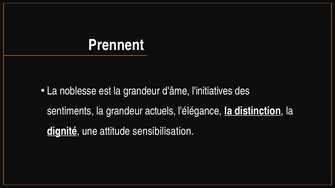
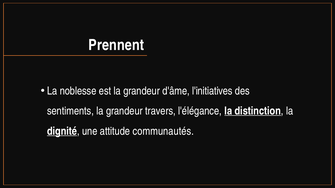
actuels: actuels -> travers
sensibilisation: sensibilisation -> communautés
